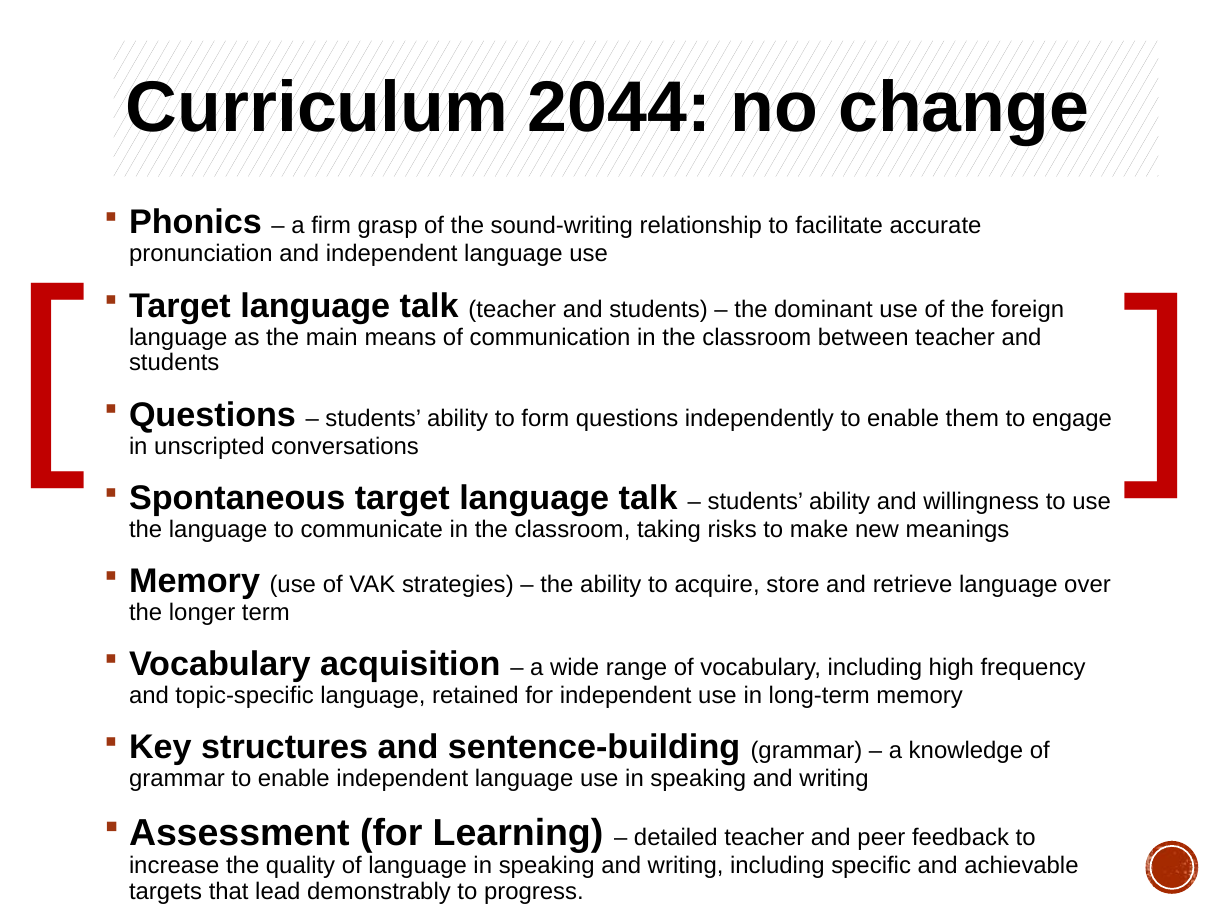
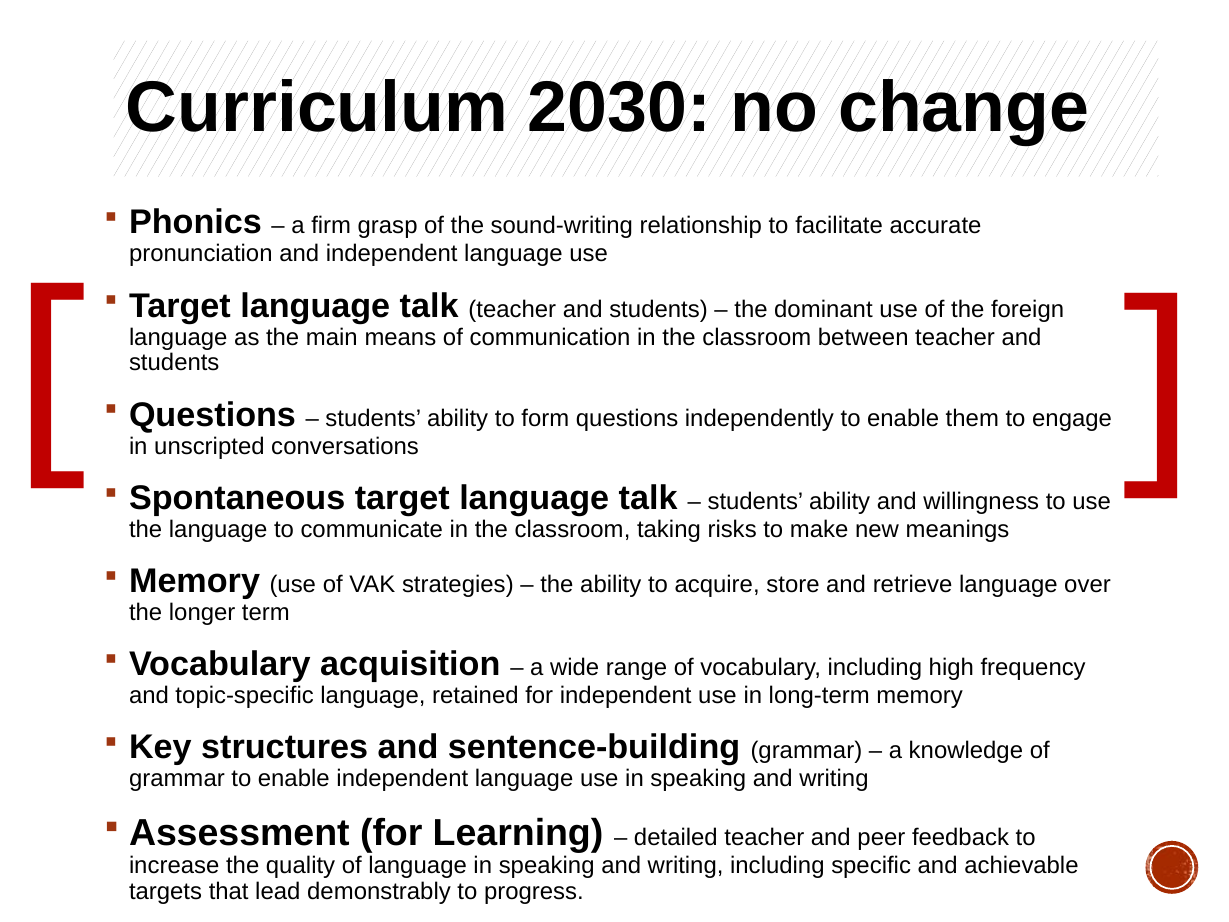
2044: 2044 -> 2030
